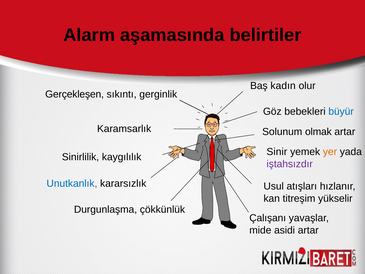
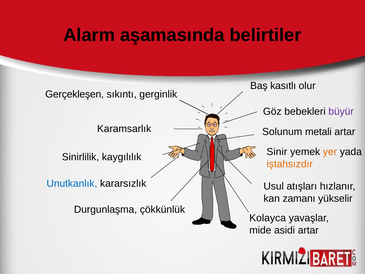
kadın: kadın -> kasıtlı
büyür colour: blue -> purple
olmak: olmak -> metali
iştahsızdır colour: purple -> orange
titreşim: titreşim -> zamanı
Çalışanı: Çalışanı -> Kolayca
